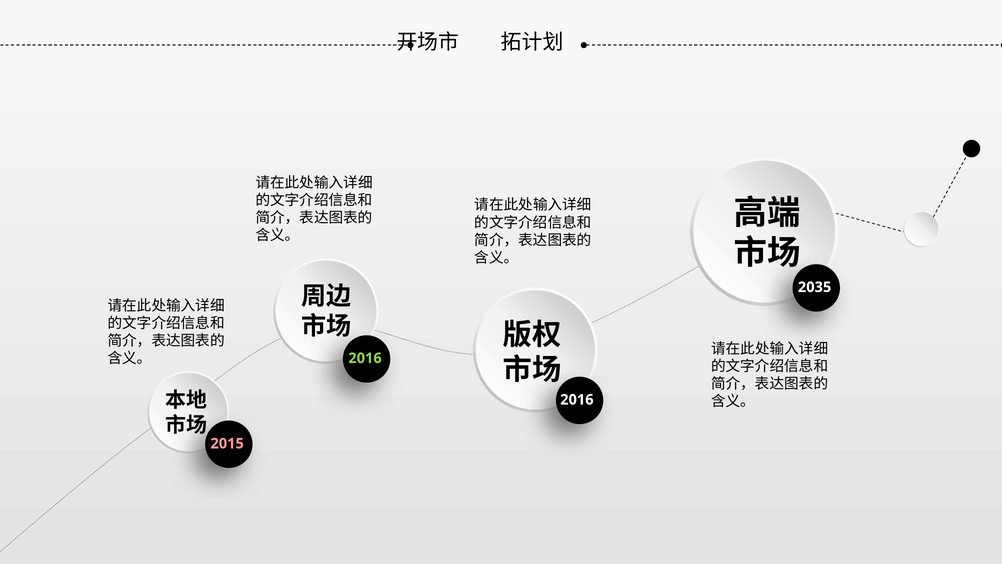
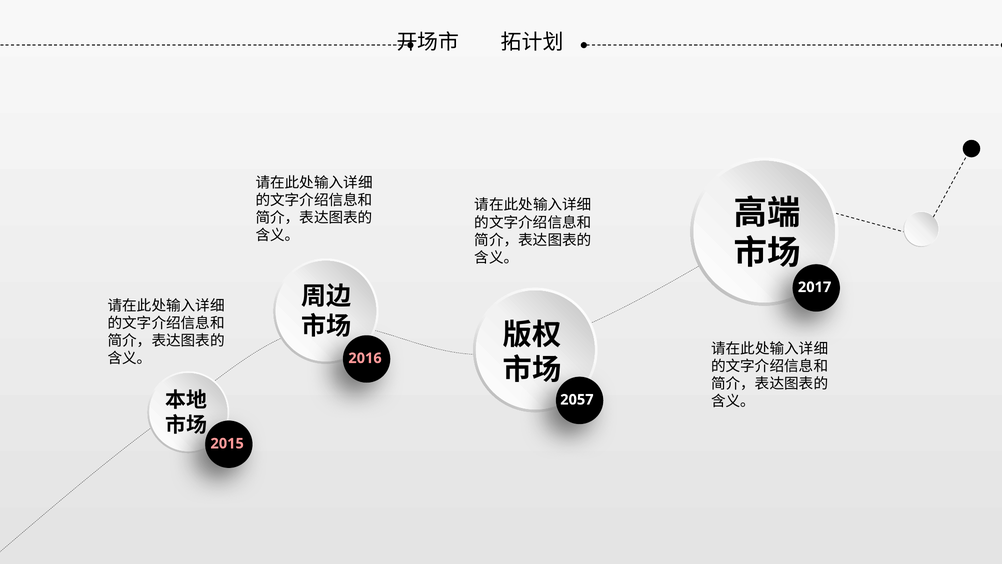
2035: 2035 -> 2017
2016 at (365, 358) colour: light green -> pink
2016 at (577, 399): 2016 -> 2057
